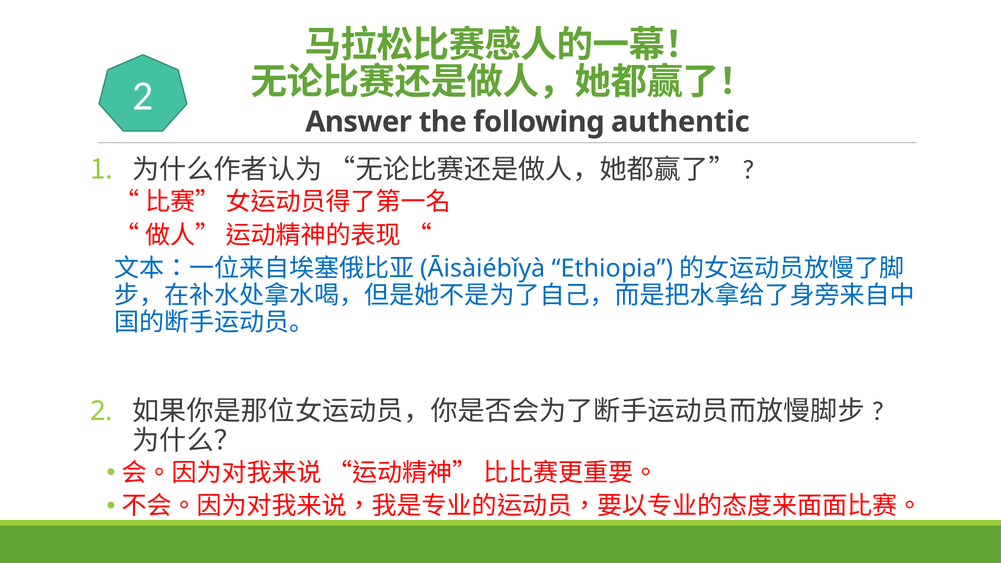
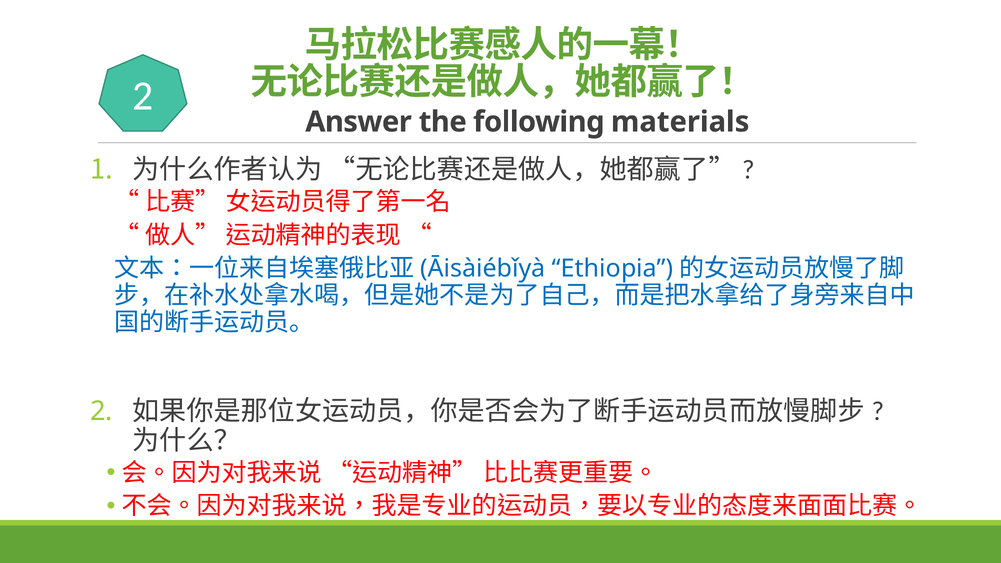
authentic: authentic -> materials
